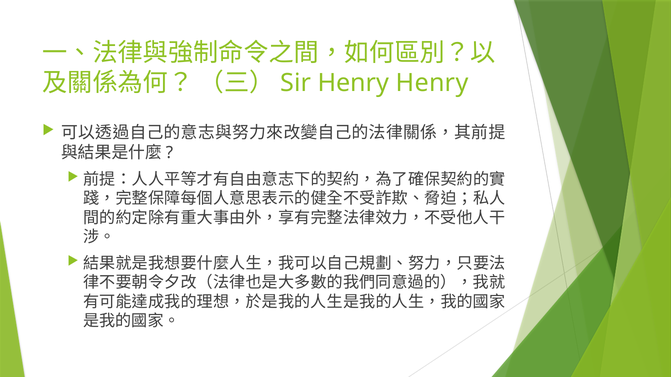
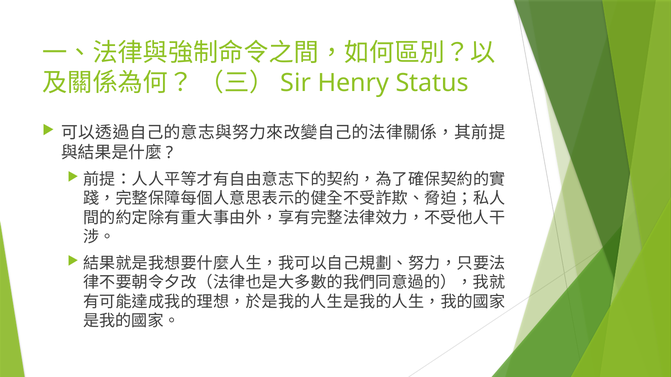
Henry Henry: Henry -> Status
